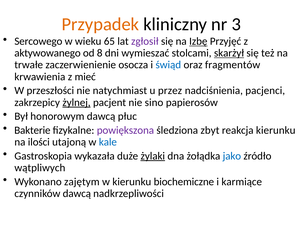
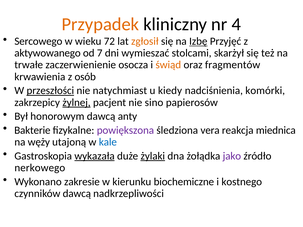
3: 3 -> 4
65: 65 -> 72
zgłosił colour: purple -> orange
8: 8 -> 7
skarżył underline: present -> none
świąd colour: blue -> orange
mieć: mieć -> osób
przeszłości underline: none -> present
przez: przez -> kiedy
pacjenci: pacjenci -> komórki
płuc: płuc -> anty
zbyt: zbyt -> vera
reakcja kierunku: kierunku -> miednica
ilości: ilości -> węży
wykazała underline: none -> present
jako colour: blue -> purple
wątpliwych: wątpliwych -> nerkowego
zajętym: zajętym -> zakresie
karmiące: karmiące -> kostnego
